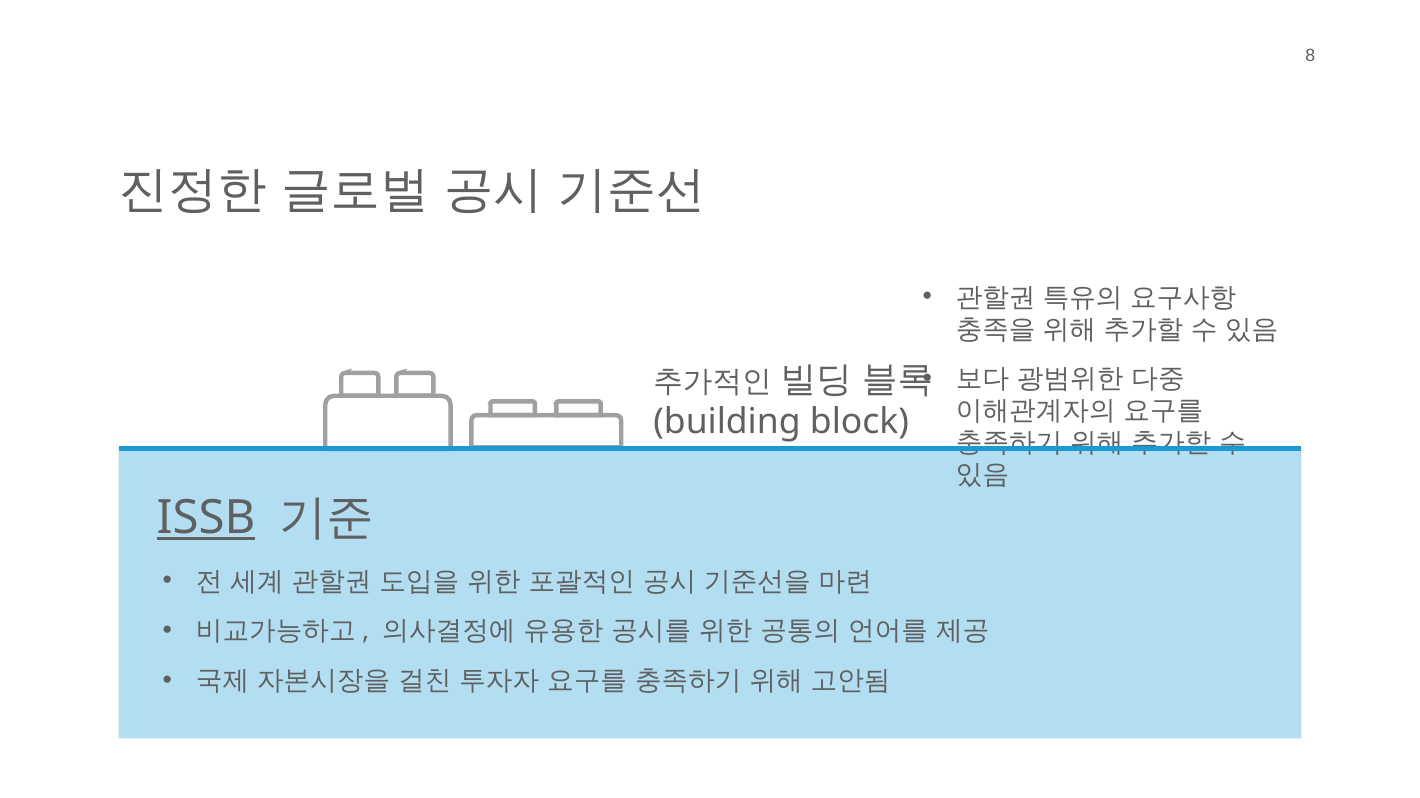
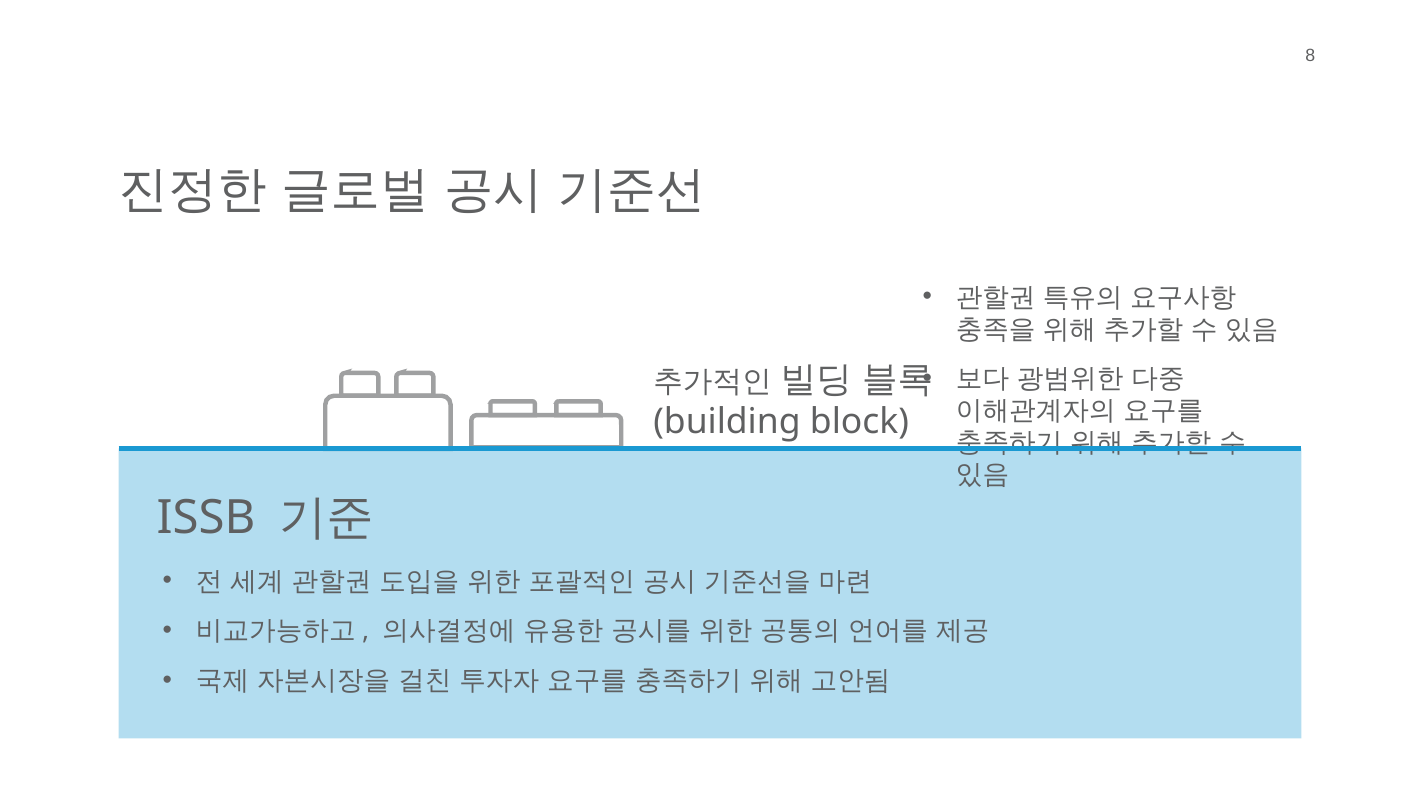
ISSB underline: present -> none
